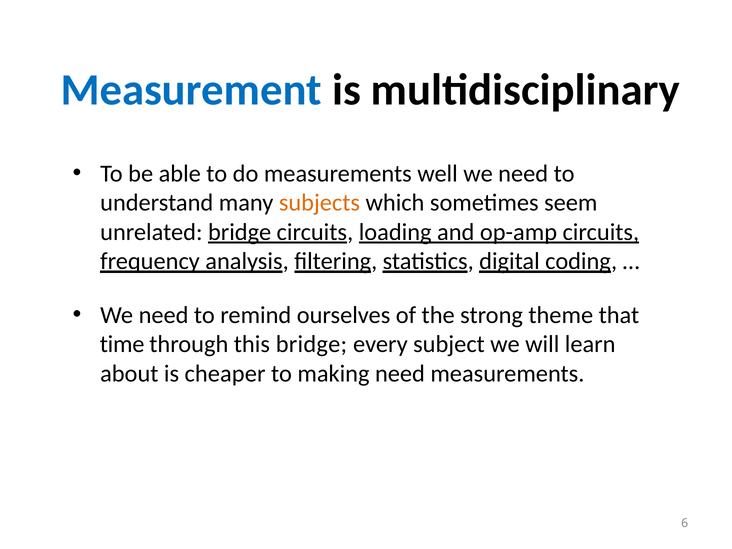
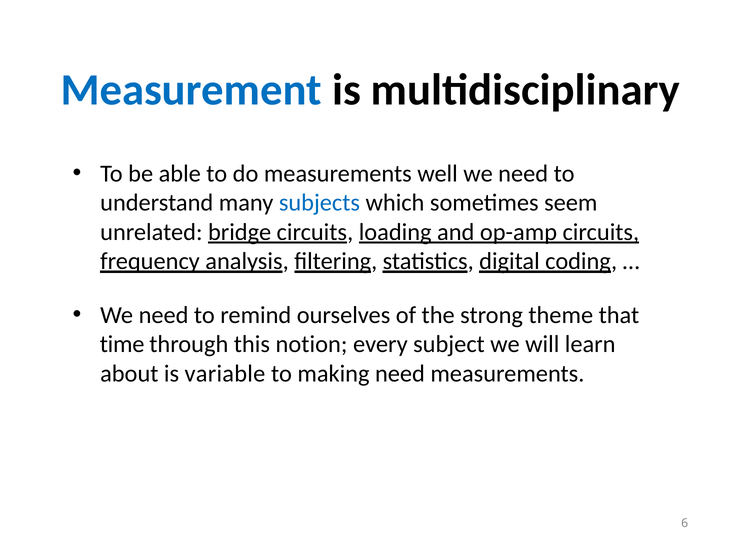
subjects colour: orange -> blue
this bridge: bridge -> notion
cheaper: cheaper -> variable
